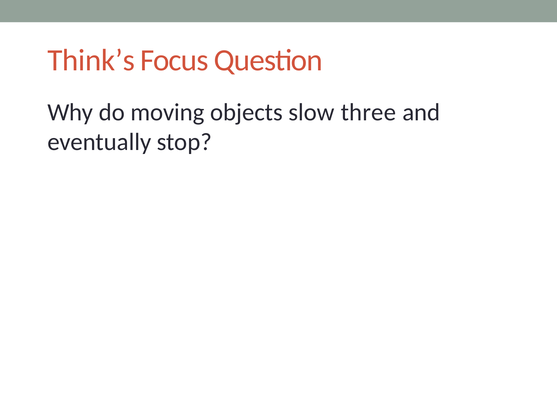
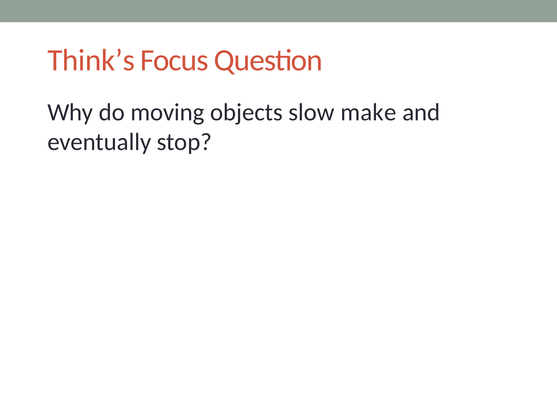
three: three -> make
